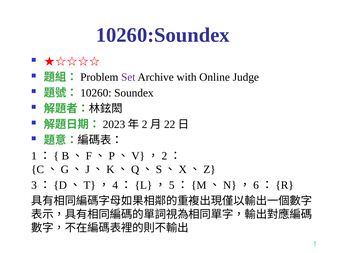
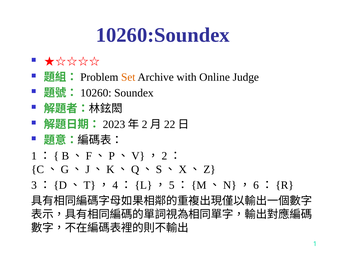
Set colour: purple -> orange
